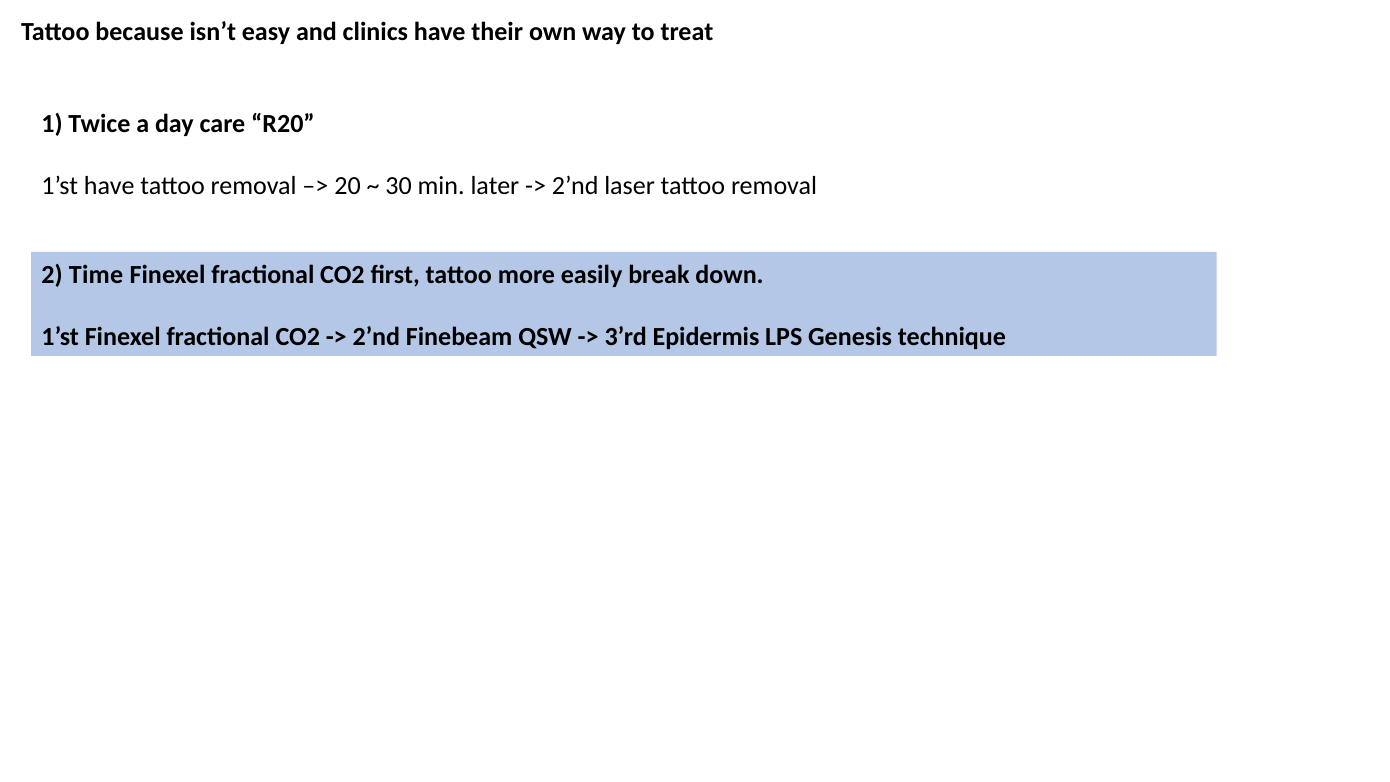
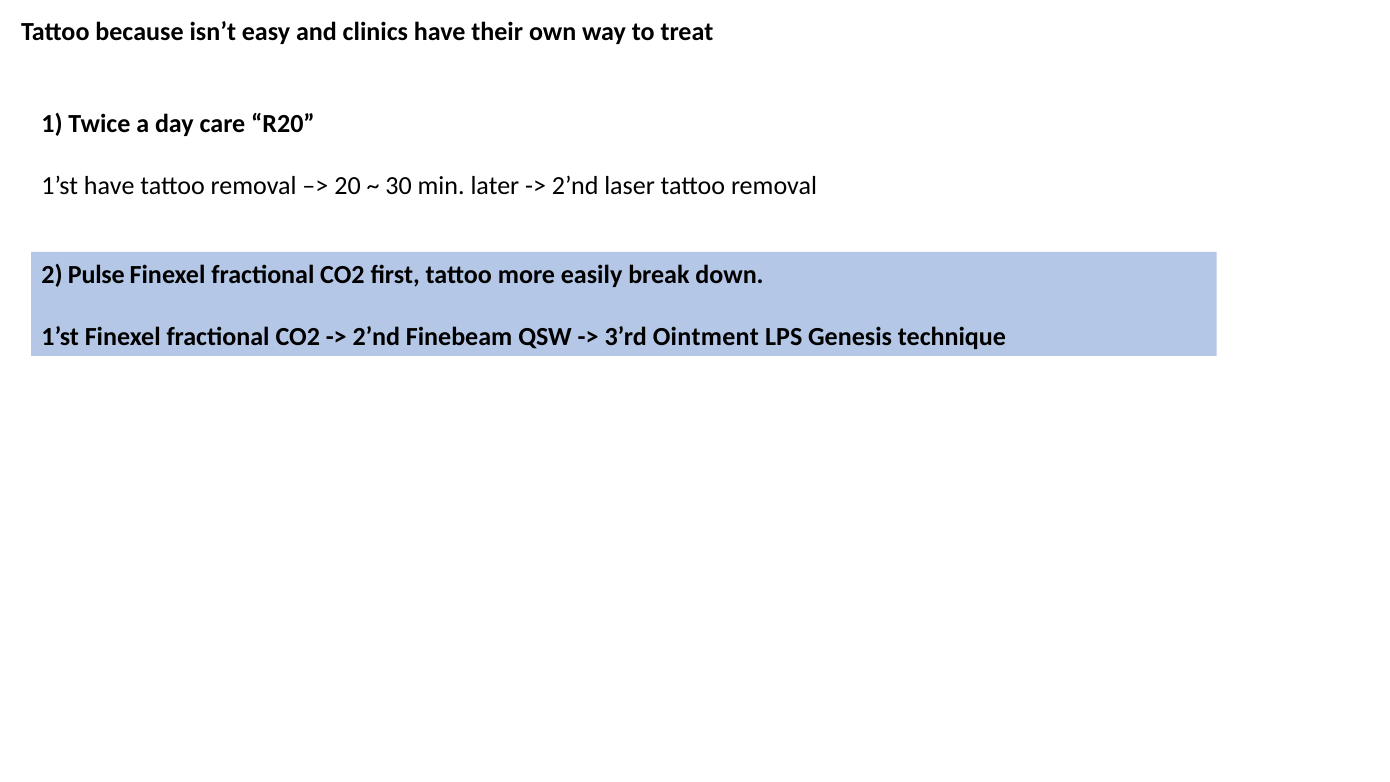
Time: Time -> Pulse
Epidermis: Epidermis -> Ointment
